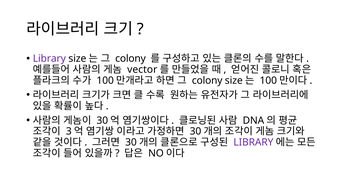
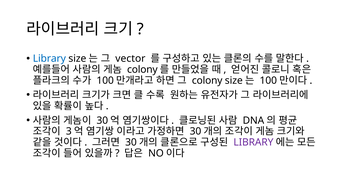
Library at (49, 58) colour: purple -> blue
colony at (130, 58): colony -> vector
vector at (142, 69): vector -> colony
